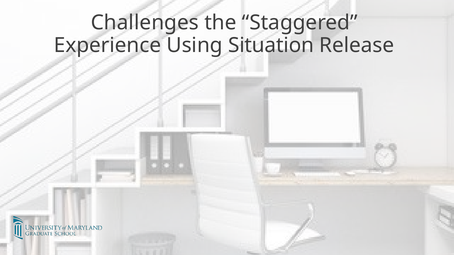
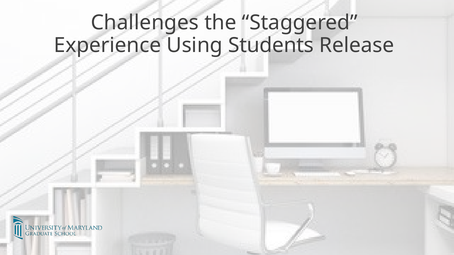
Situation: Situation -> Students
